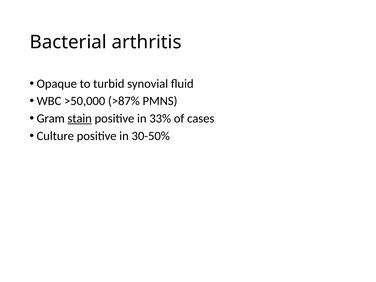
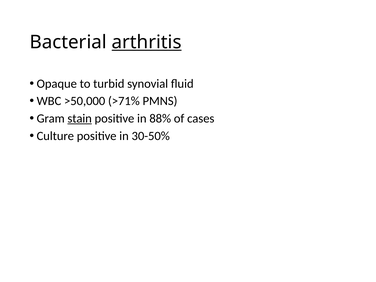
arthritis underline: none -> present
>87%: >87% -> >71%
33%: 33% -> 88%
